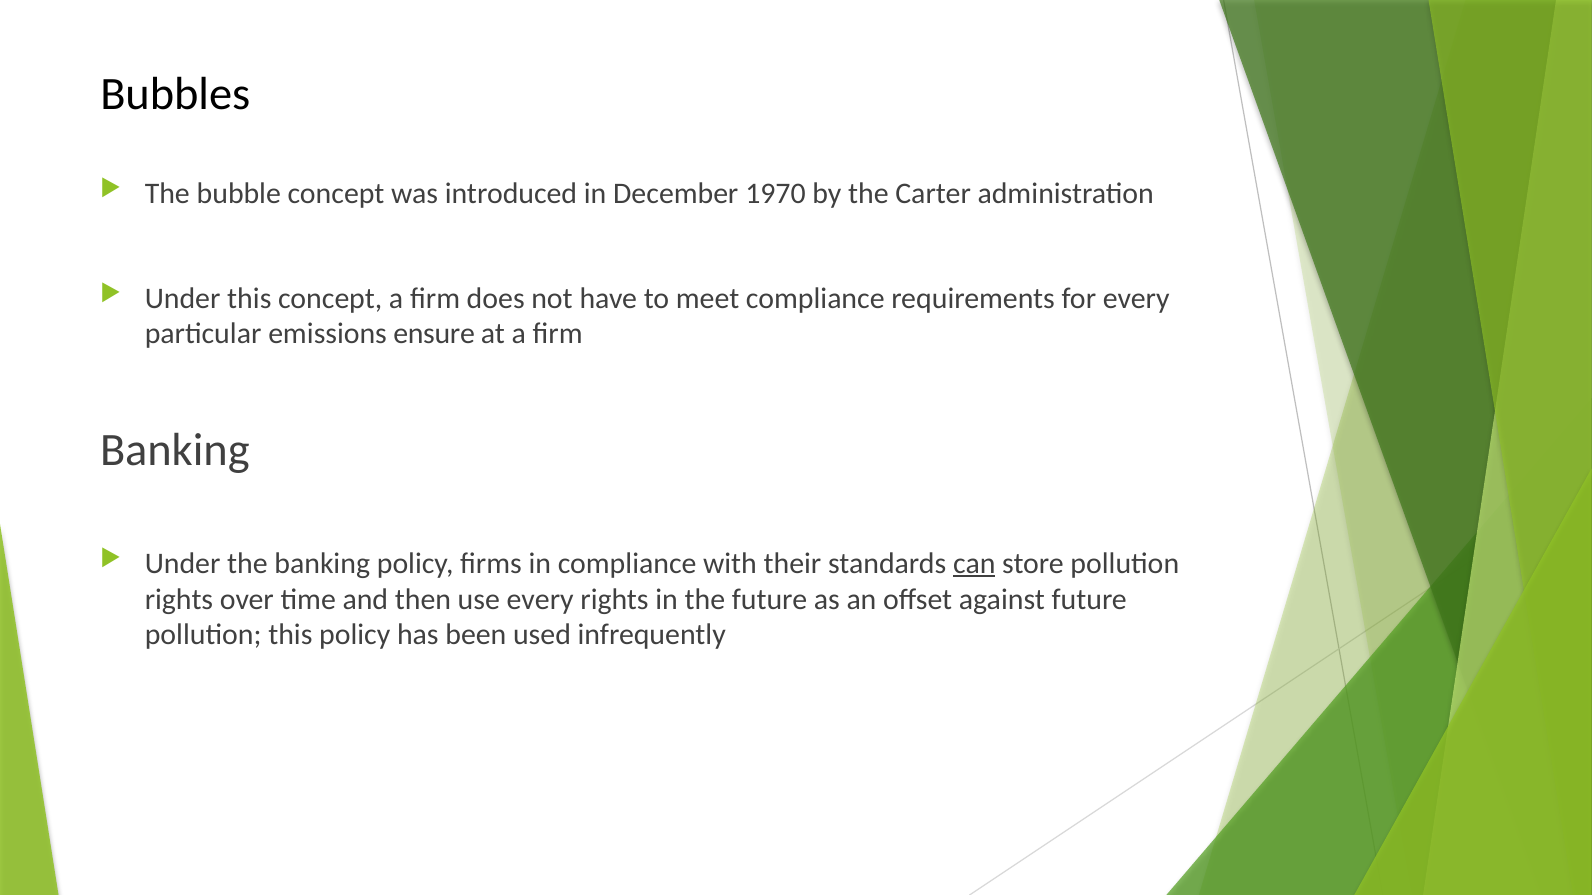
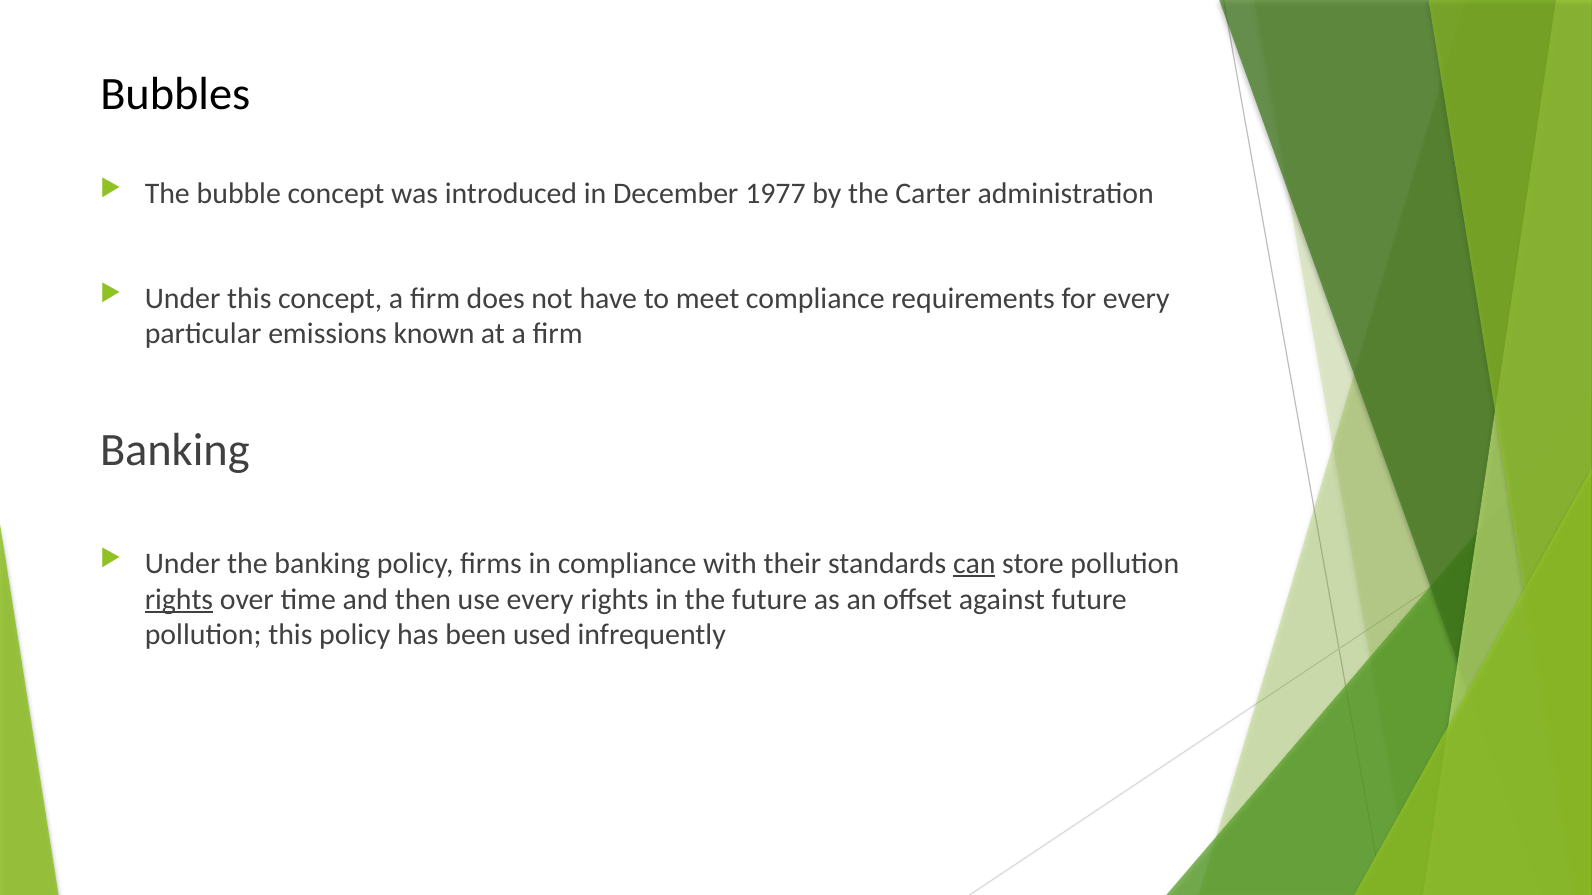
1970: 1970 -> 1977
ensure: ensure -> known
rights at (179, 600) underline: none -> present
